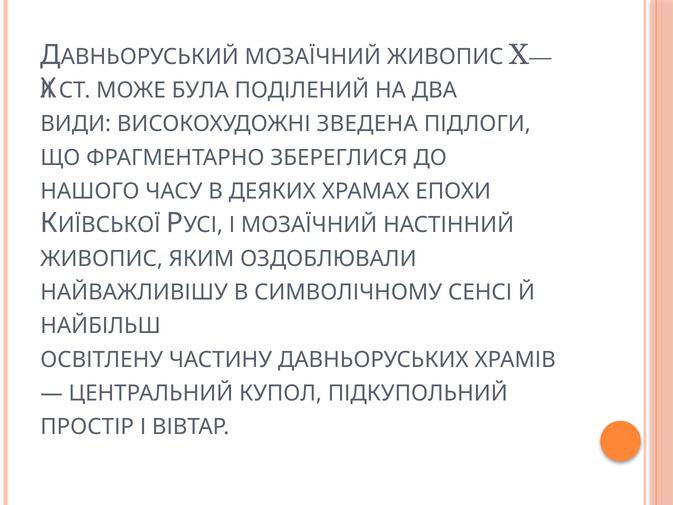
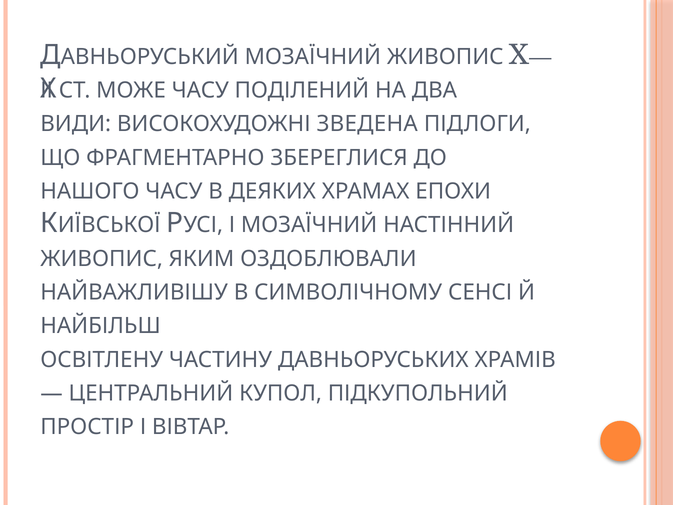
МОЖЕ БУЛА: БУЛА -> ЧАСУ
